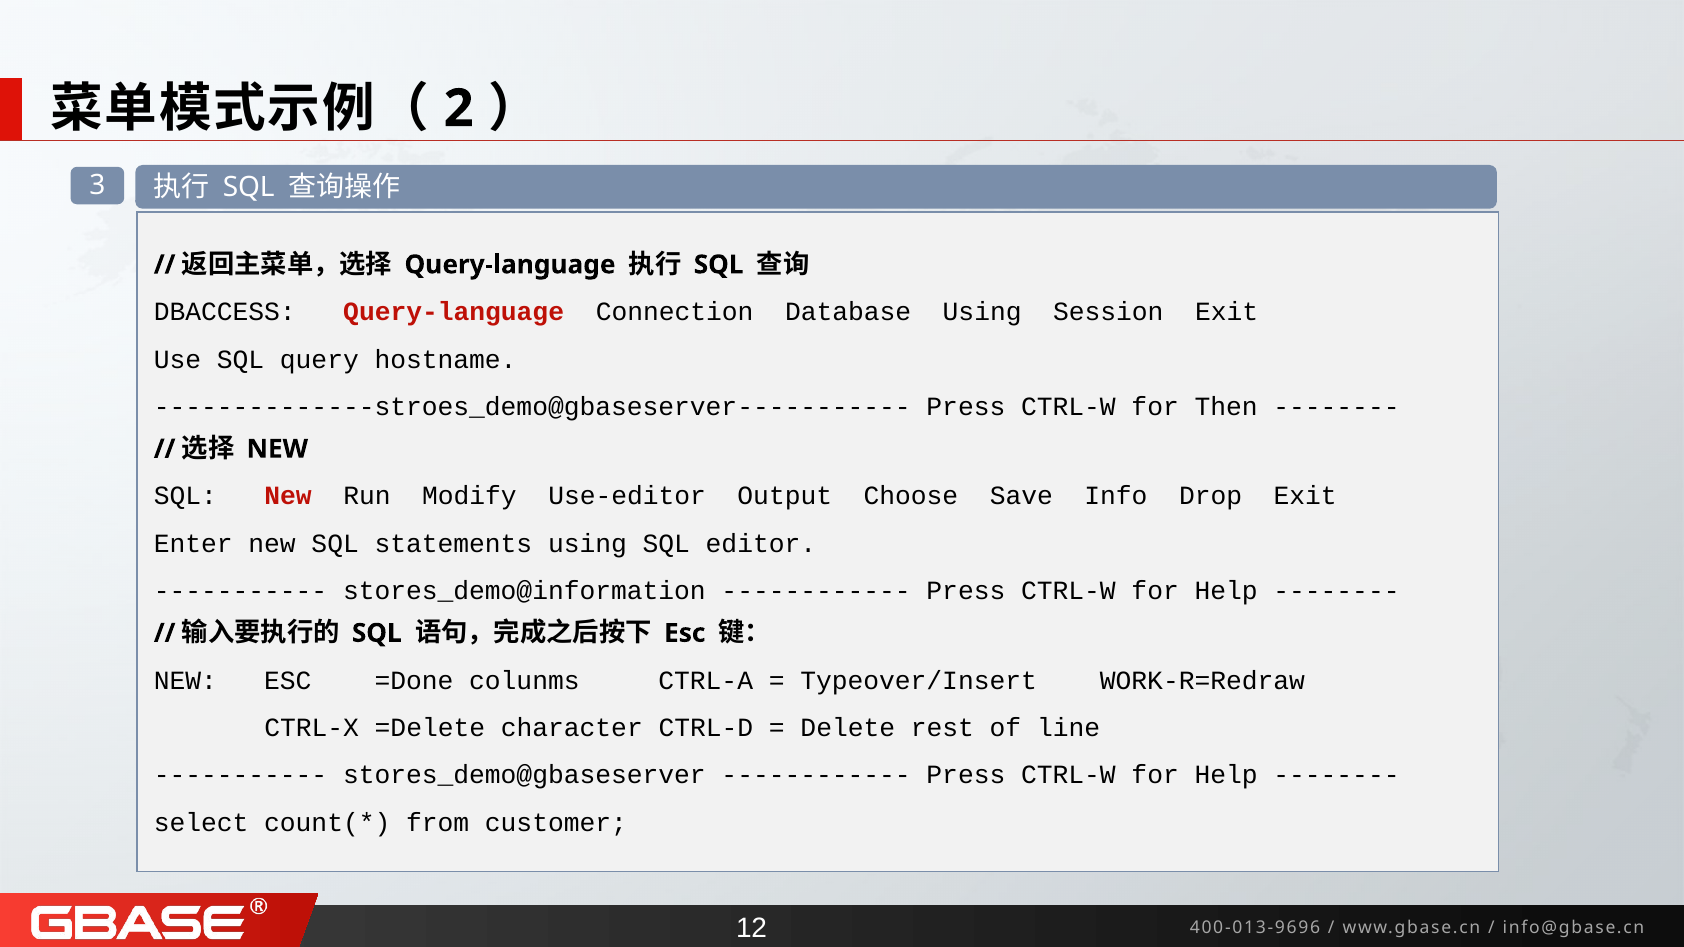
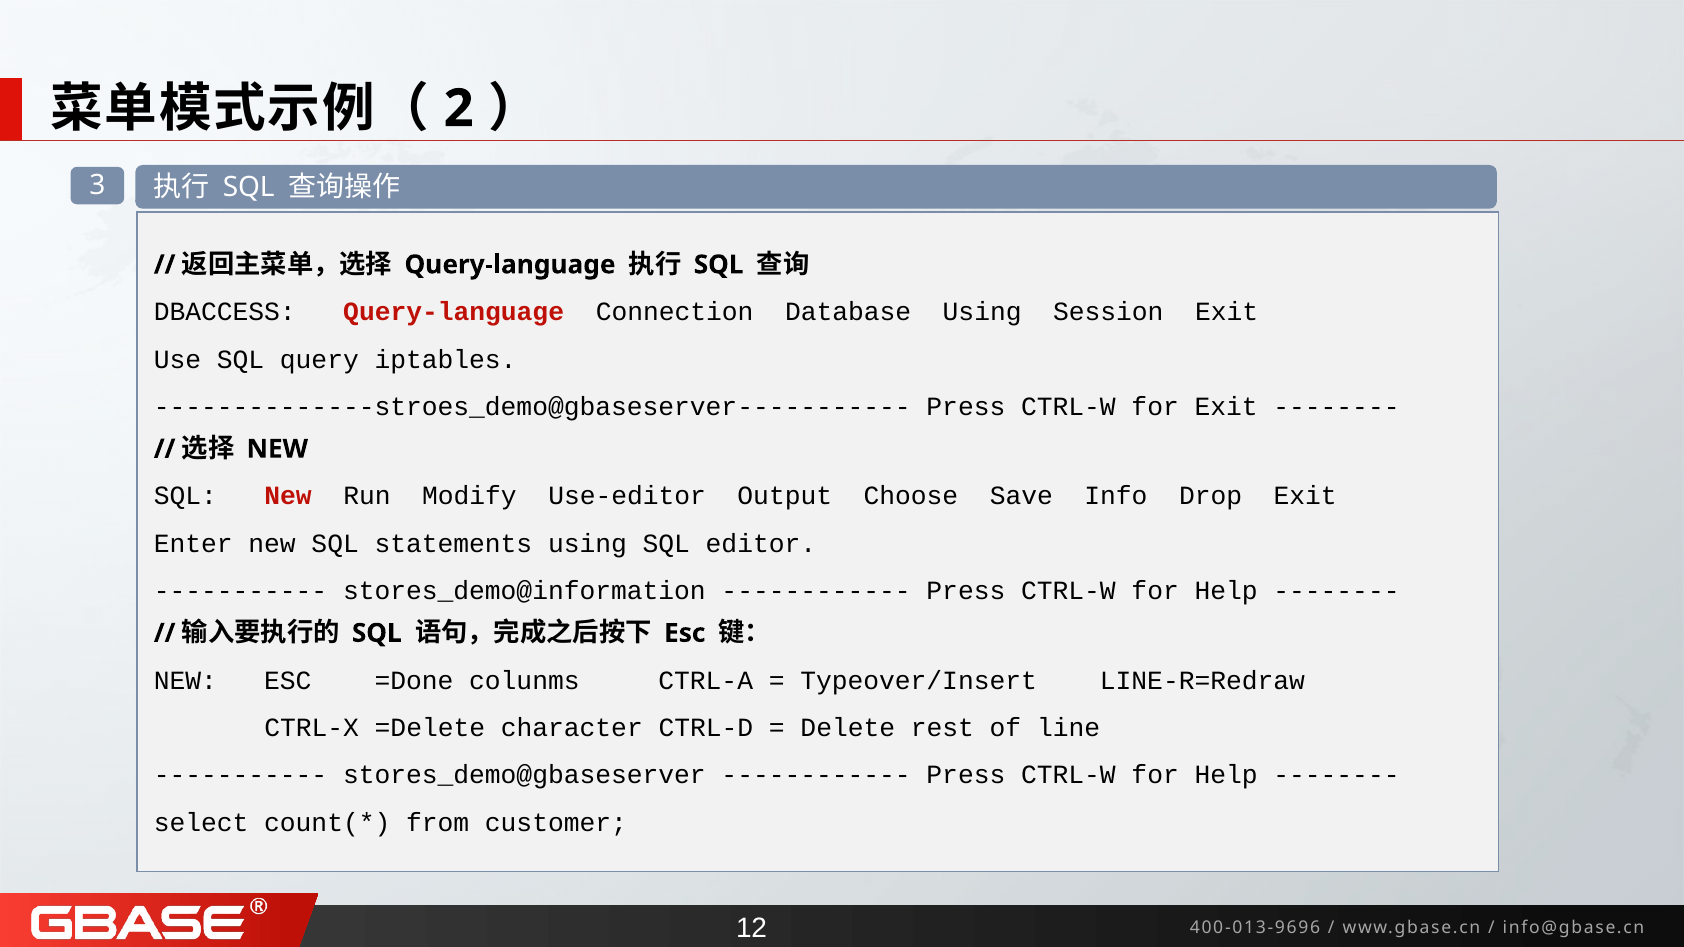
hostname: hostname -> iptables
for Then: Then -> Exit
WORK-R=Redraw: WORK-R=Redraw -> LINE-R=Redraw
